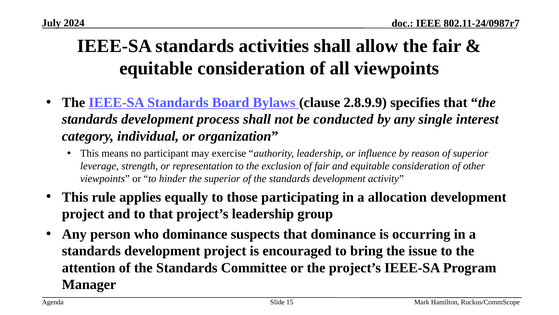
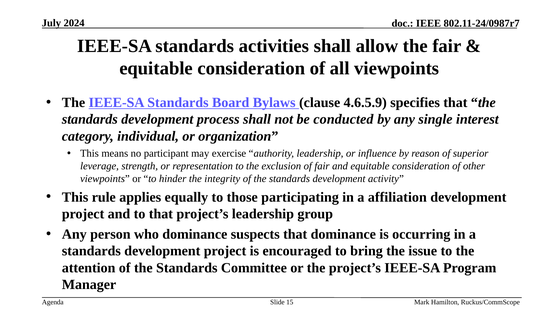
2.8.9.9: 2.8.9.9 -> 4.6.5.9
the superior: superior -> integrity
allocation: allocation -> affiliation
